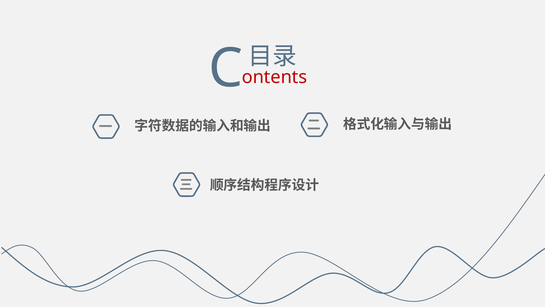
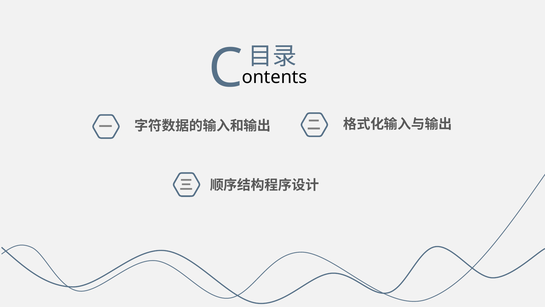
ontents colour: red -> black
